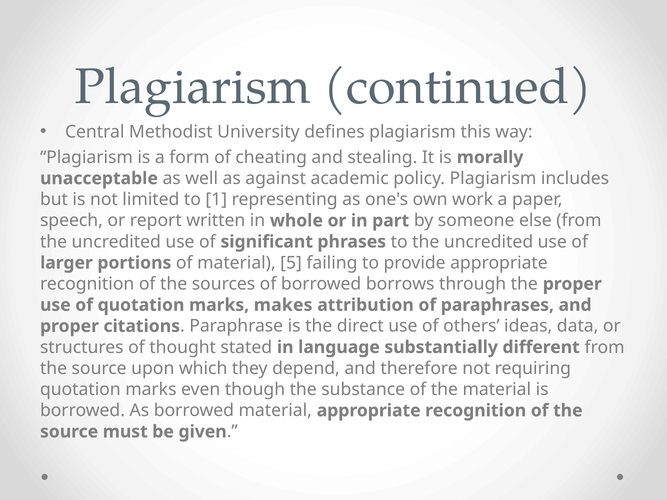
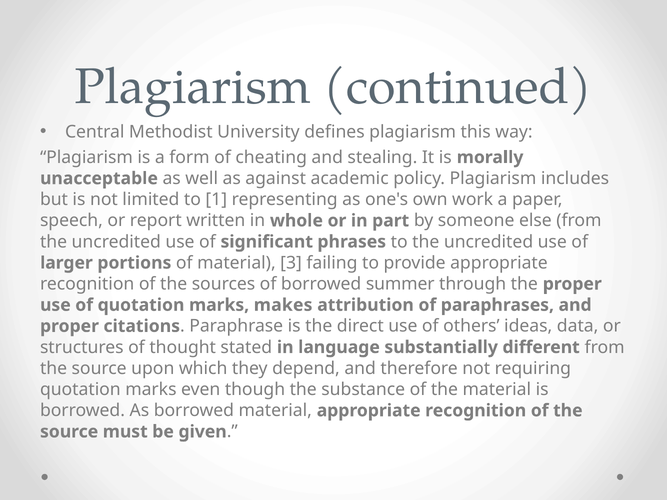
5: 5 -> 3
borrows: borrows -> summer
